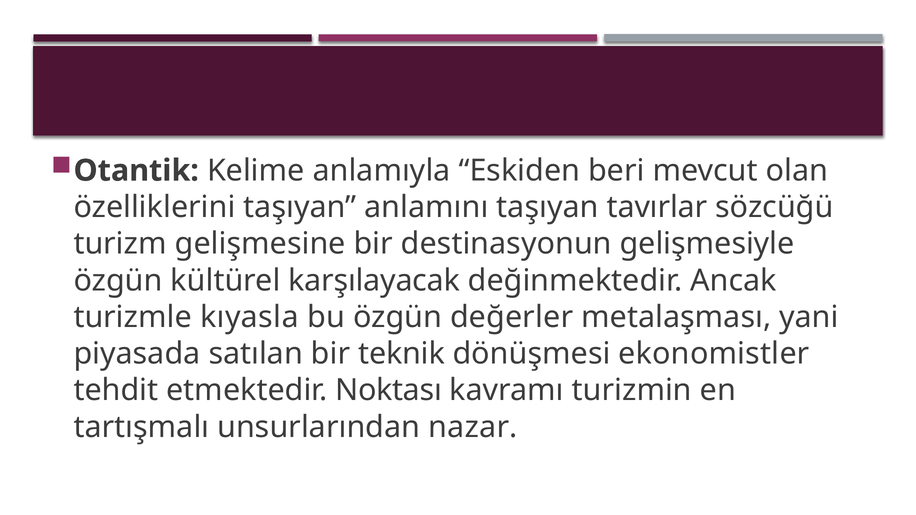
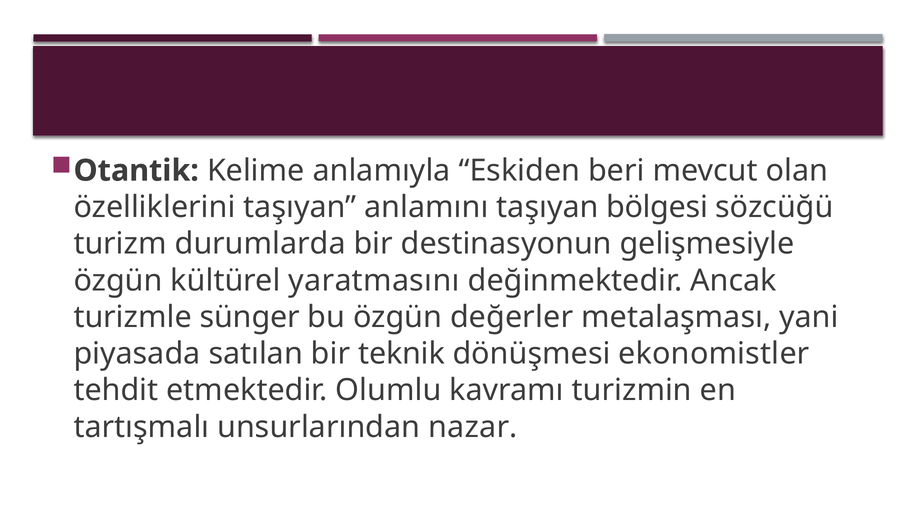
tavırlar: tavırlar -> bölgesi
gelişmesine: gelişmesine -> durumlarda
karşılayacak: karşılayacak -> yaratmasını
kıyasla: kıyasla -> sünger
Noktası: Noktası -> Olumlu
